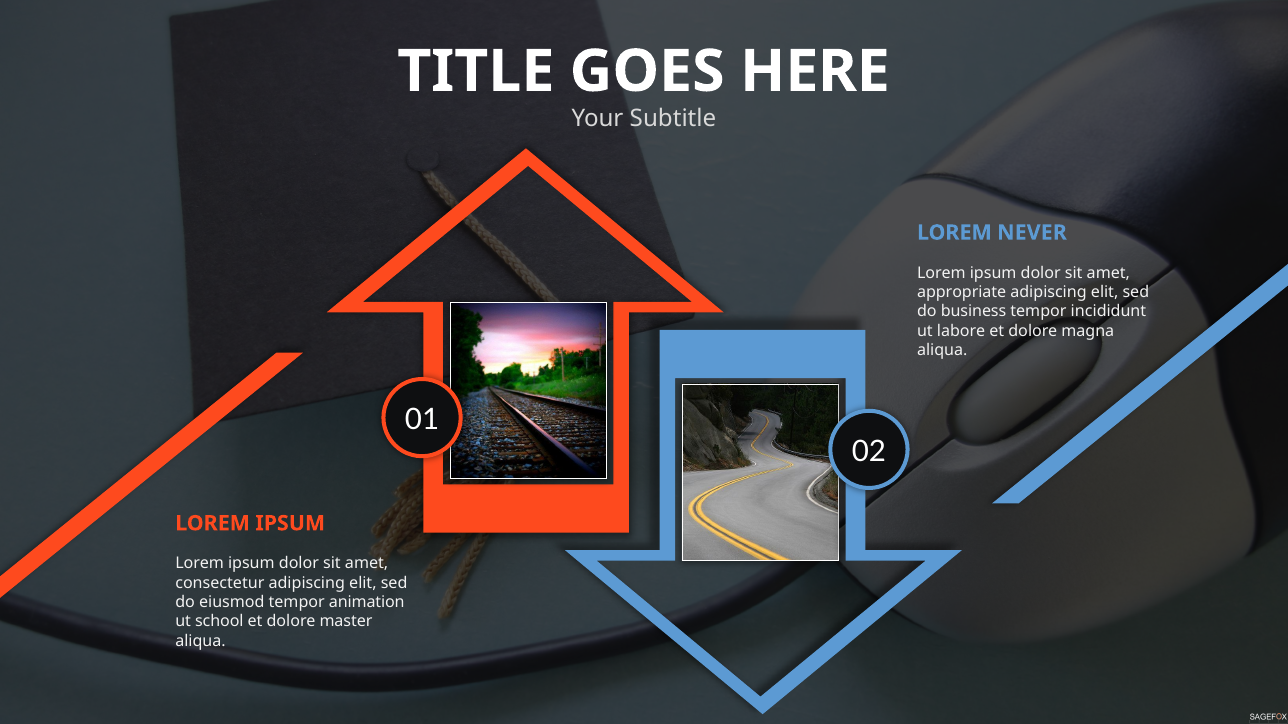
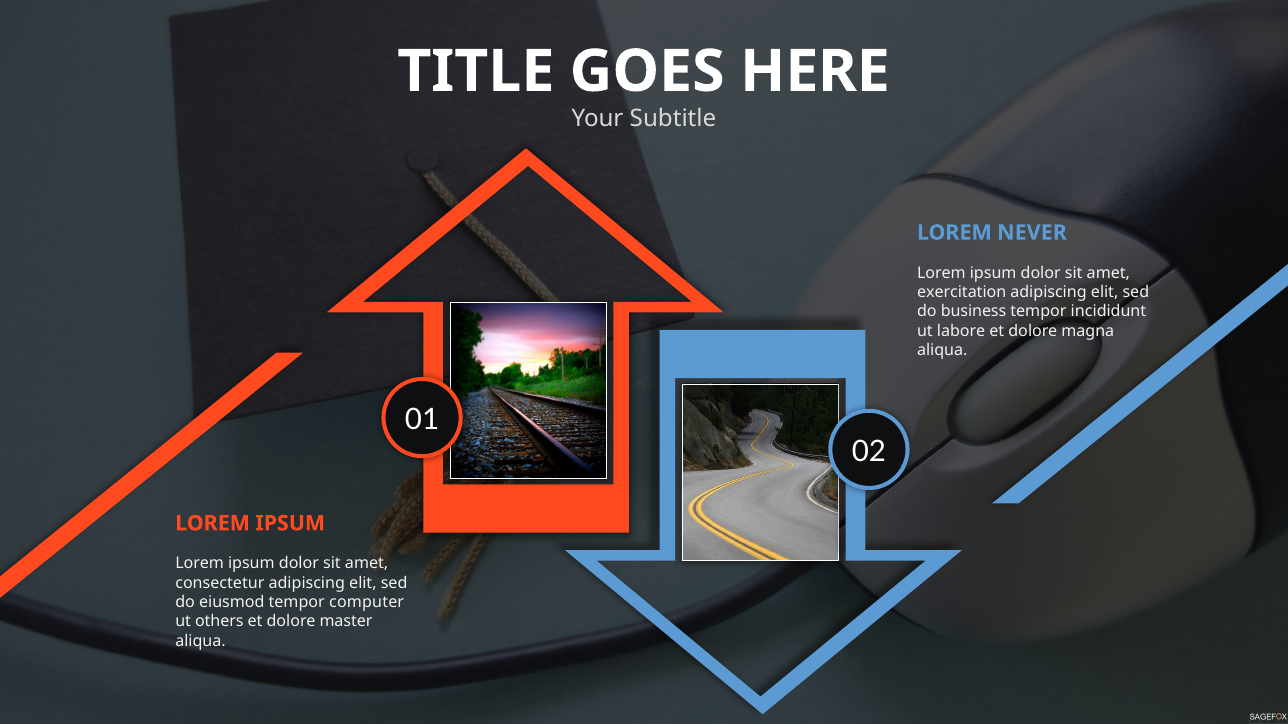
appropriate: appropriate -> exercitation
animation: animation -> computer
school: school -> others
